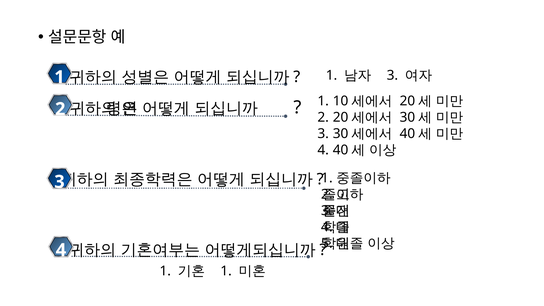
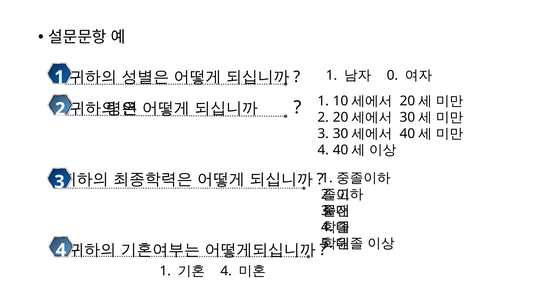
3 at (392, 75): 3 -> 0
1 at (226, 271): 1 -> 4
